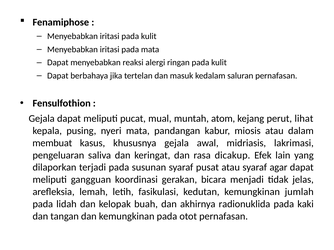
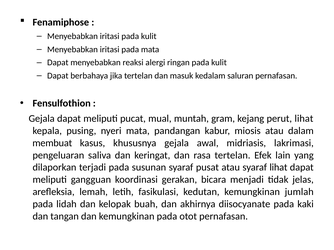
atom: atom -> gram
rasa dicakup: dicakup -> tertelan
syaraf agar: agar -> lihat
radionuklida: radionuklida -> diisocyanate
